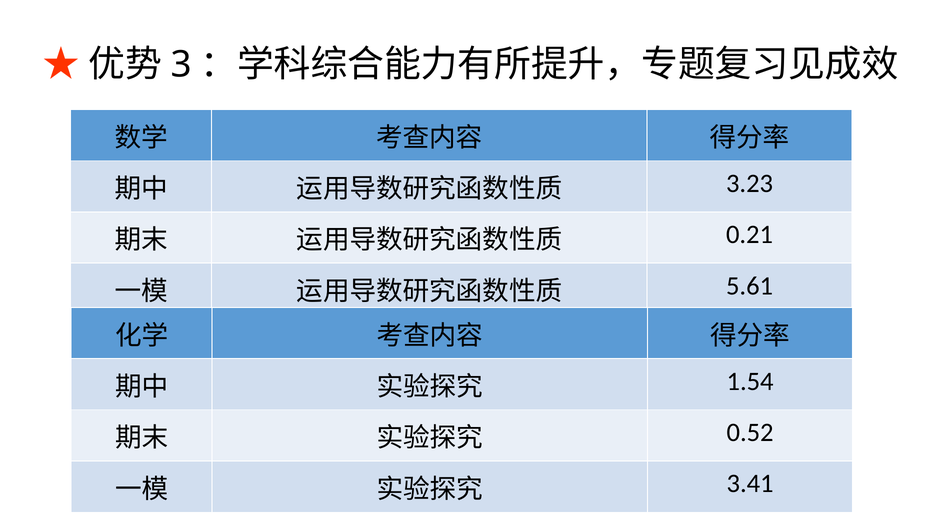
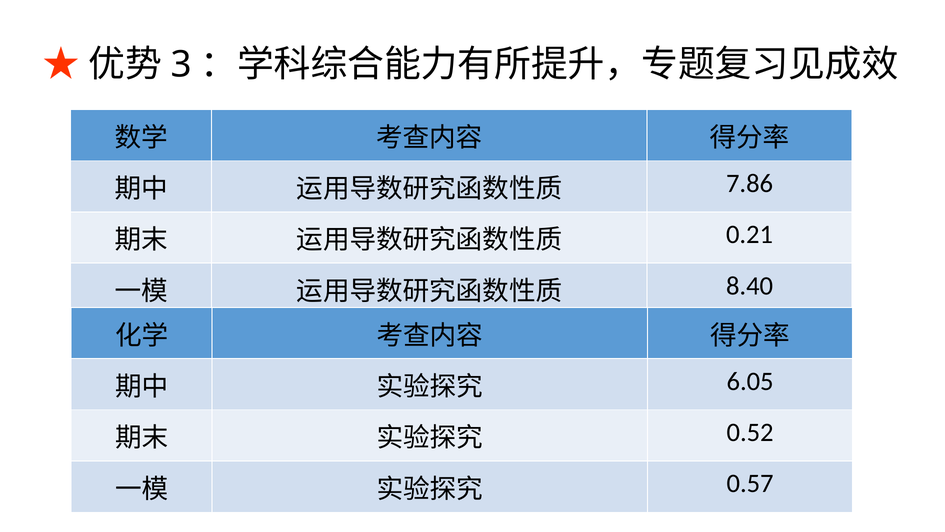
3.23: 3.23 -> 7.86
5.61: 5.61 -> 8.40
1.54: 1.54 -> 6.05
3.41: 3.41 -> 0.57
